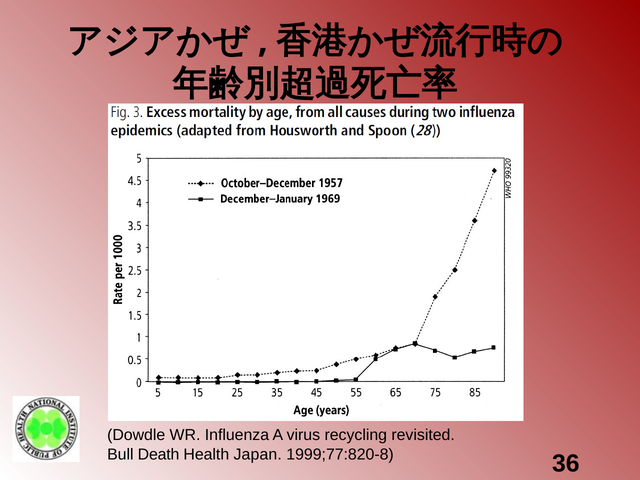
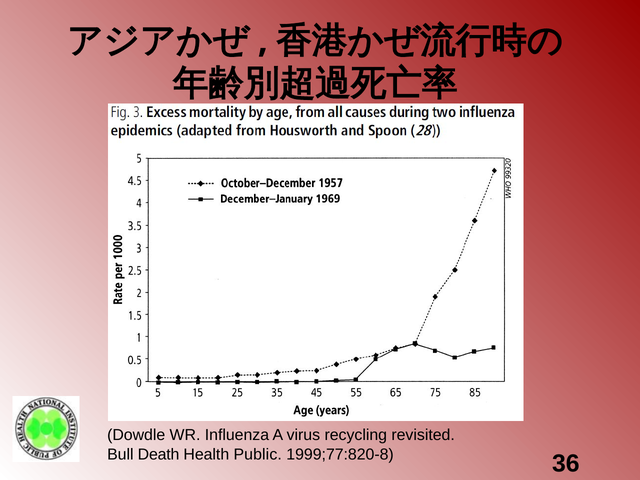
Japan: Japan -> Public
